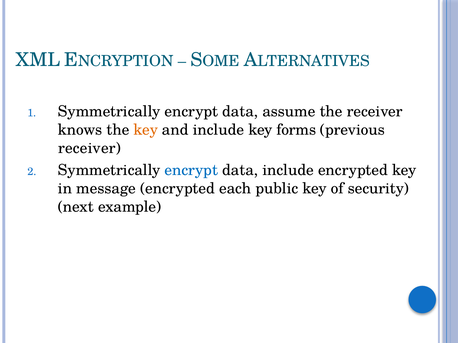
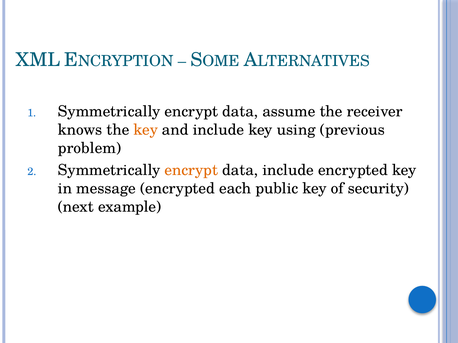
forms: forms -> using
receiver at (90, 148): receiver -> problem
encrypt at (191, 170) colour: blue -> orange
